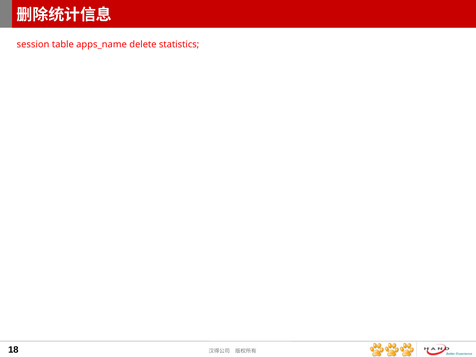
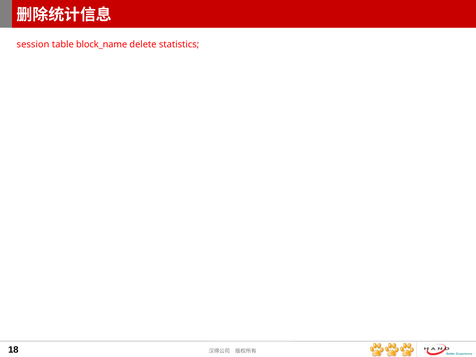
apps_name: apps_name -> block_name
